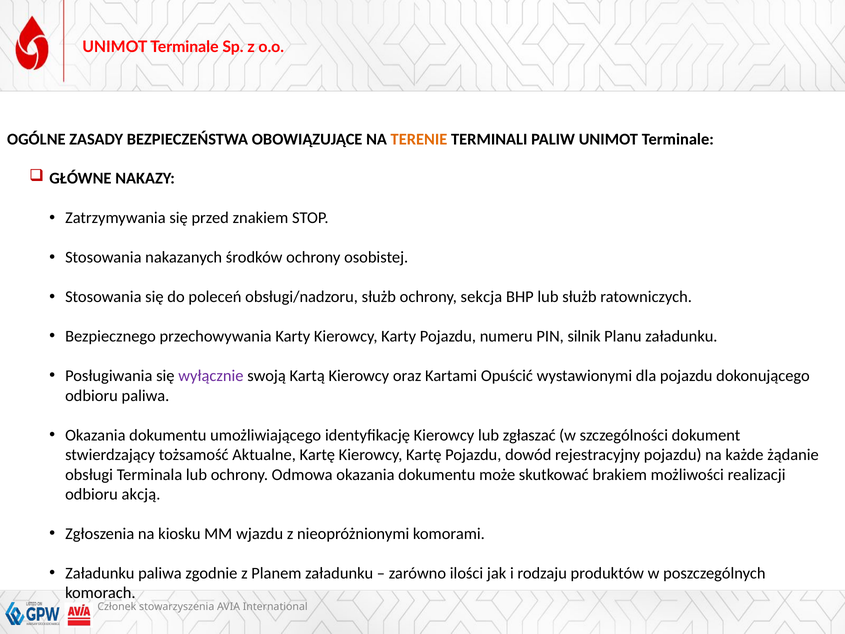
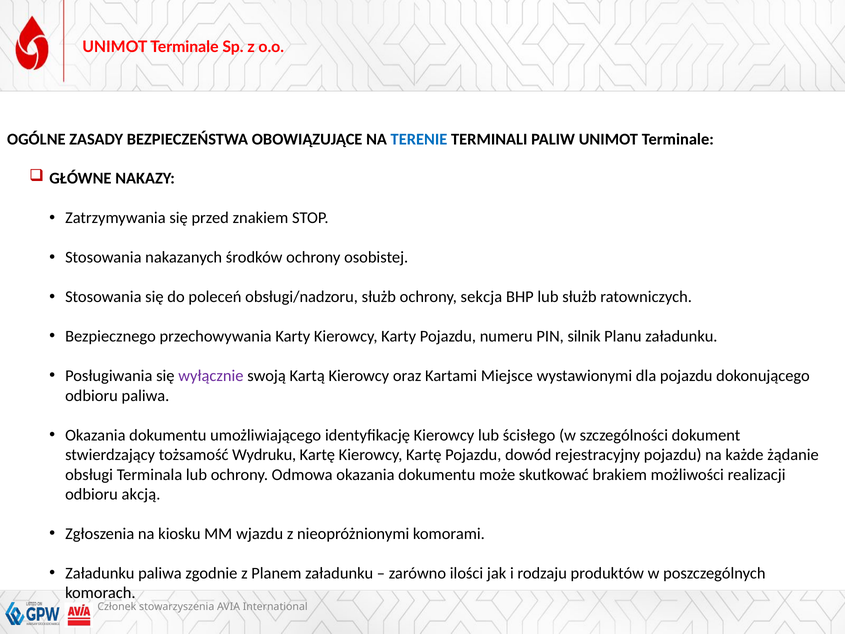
TERENIE colour: orange -> blue
Opuścić: Opuścić -> Miejsce
zgłaszać: zgłaszać -> ścisłego
Aktualne: Aktualne -> Wydruku
